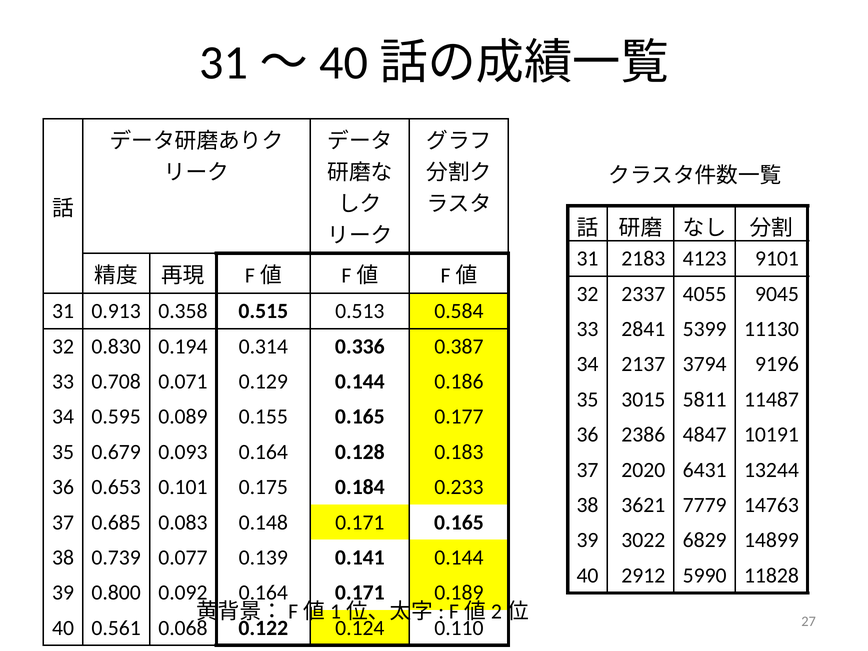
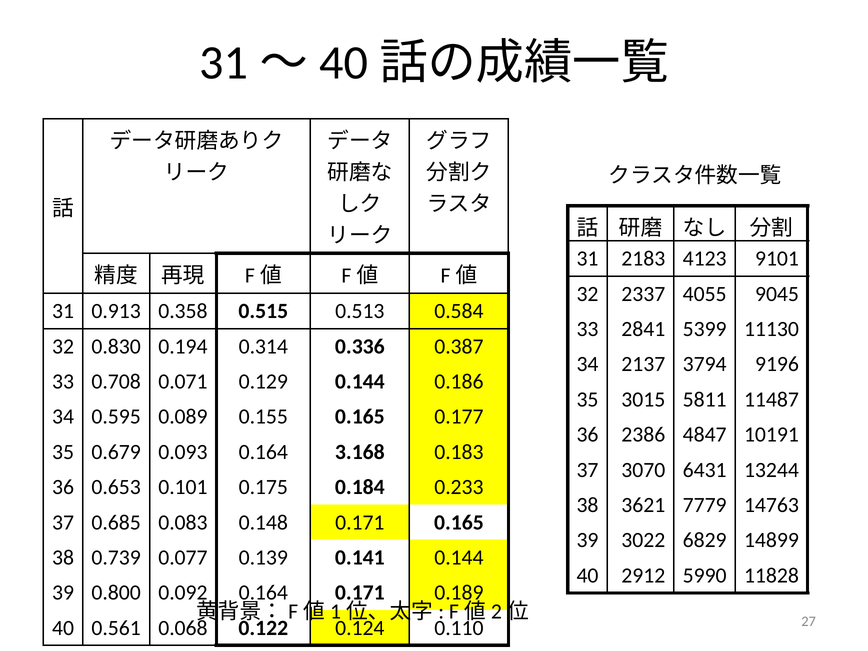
0.128: 0.128 -> 3.168
2020: 2020 -> 3070
